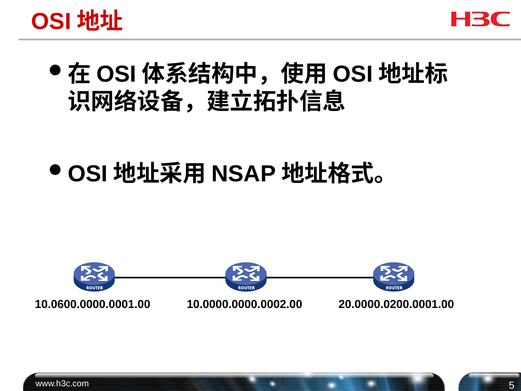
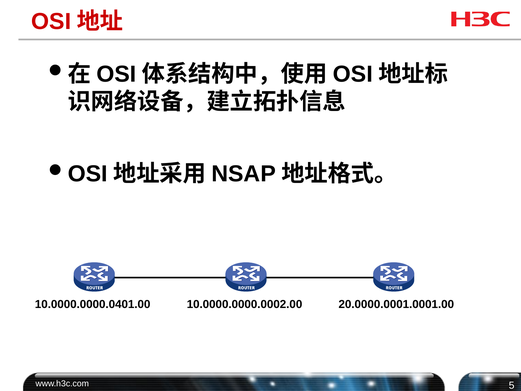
10.0600.0000.0001.00: 10.0600.0000.0001.00 -> 10.0000.0000.0401.00
20.0000.0200.0001.00: 20.0000.0200.0001.00 -> 20.0000.0001.0001.00
